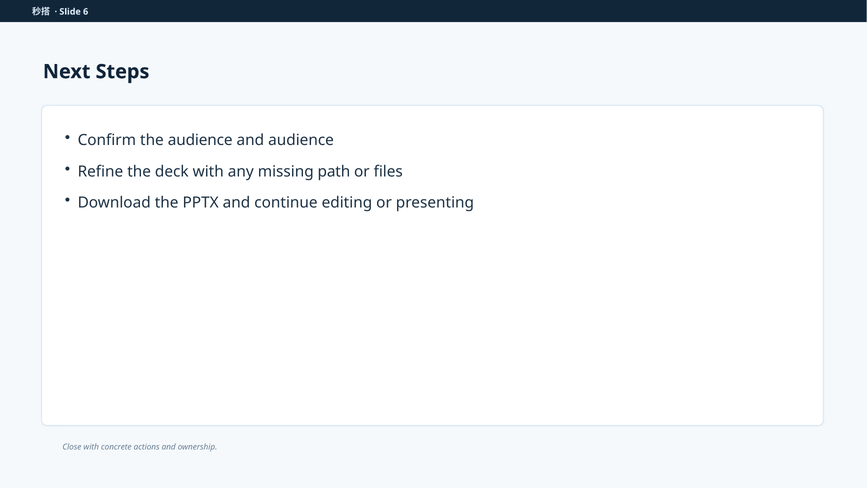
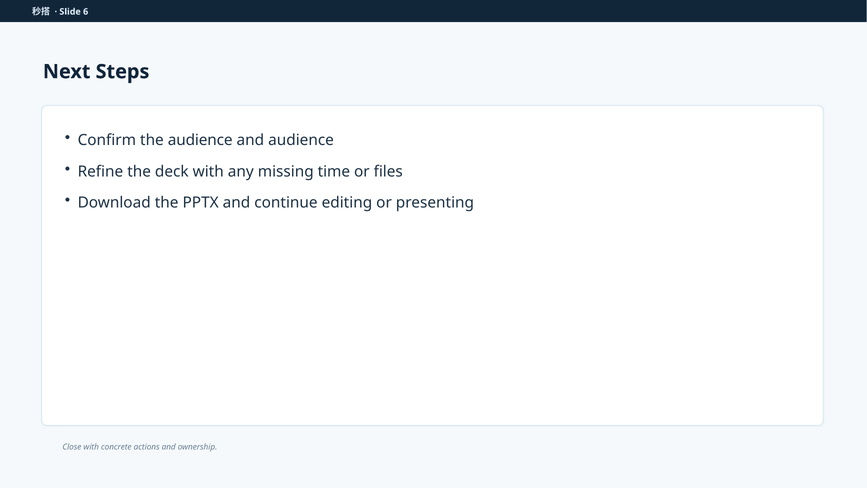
path: path -> time
